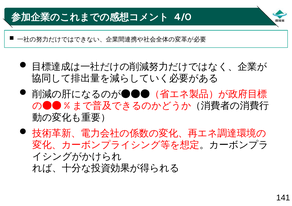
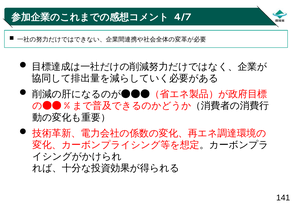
4/0: 4/0 -> 4/7
